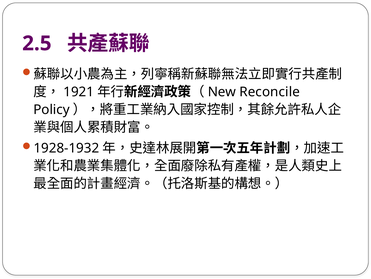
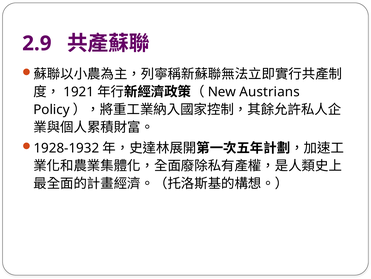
2.5: 2.5 -> 2.9
Reconcile: Reconcile -> Austrians
